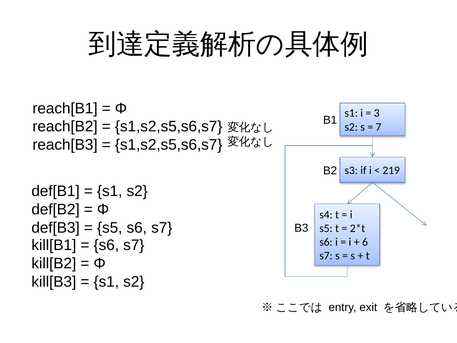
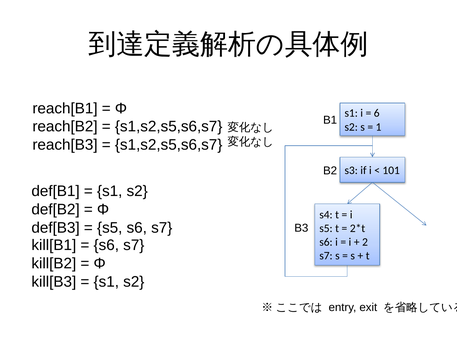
3: 3 -> 6
7: 7 -> 1
219: 219 -> 101
6: 6 -> 2
